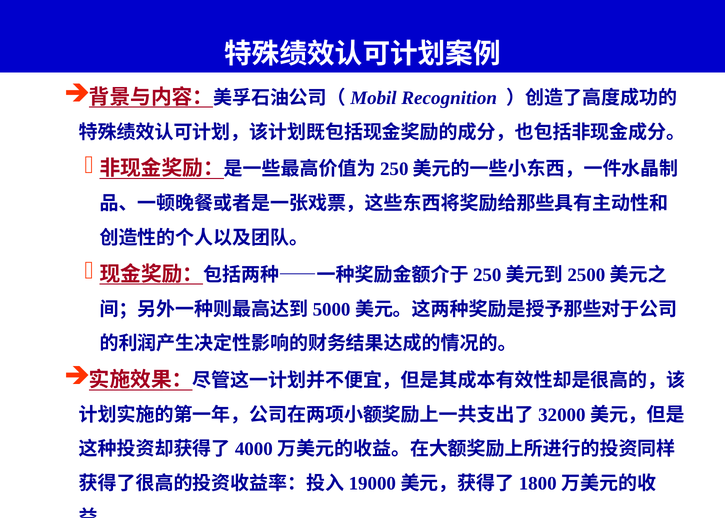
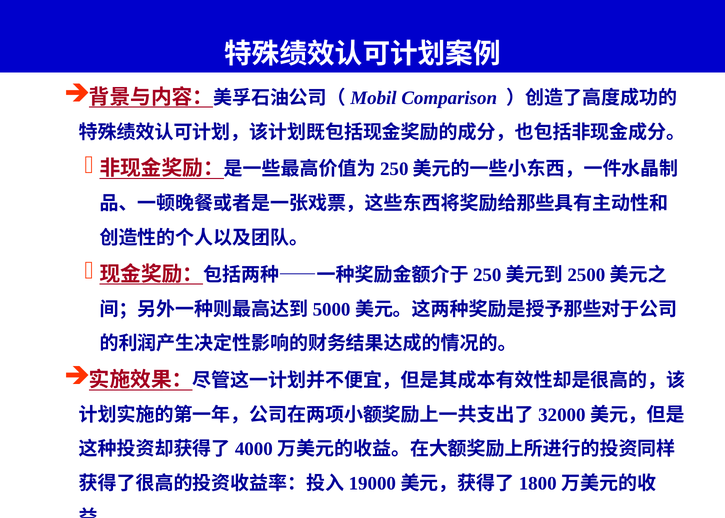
Recognition: Recognition -> Comparison
